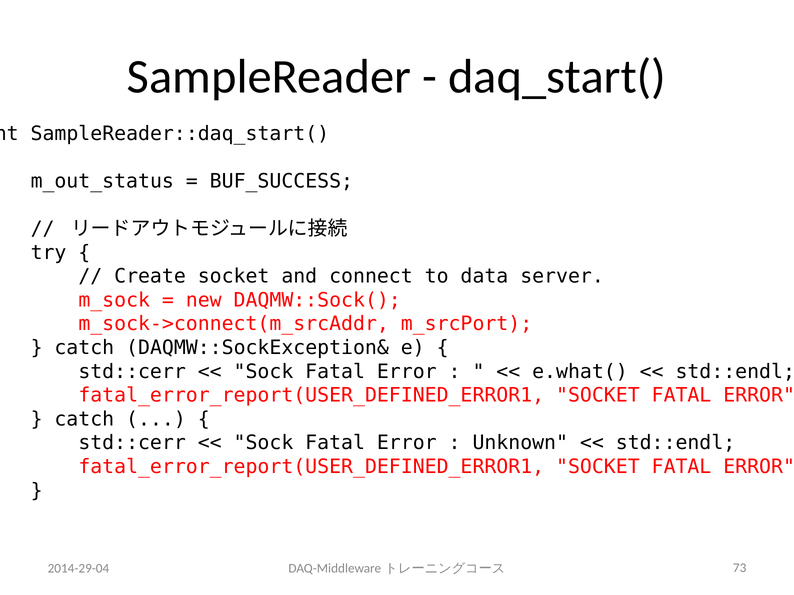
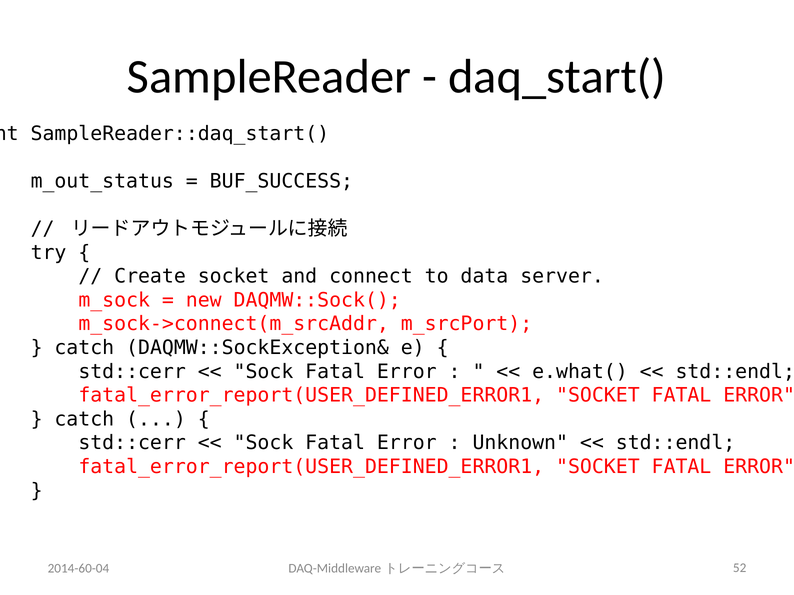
2014-29-04: 2014-29-04 -> 2014-60-04
73: 73 -> 52
